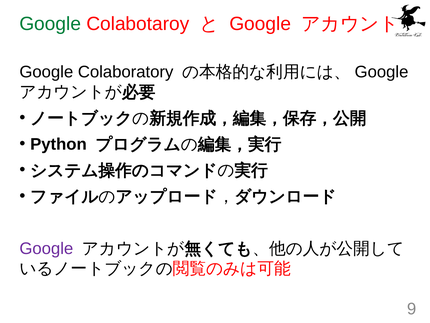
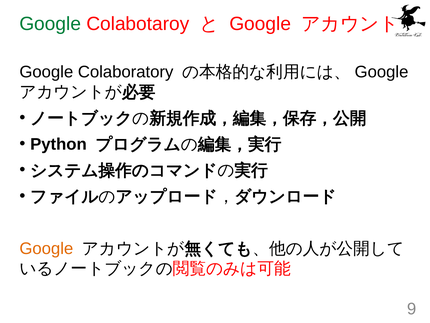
Google at (46, 248) colour: purple -> orange
